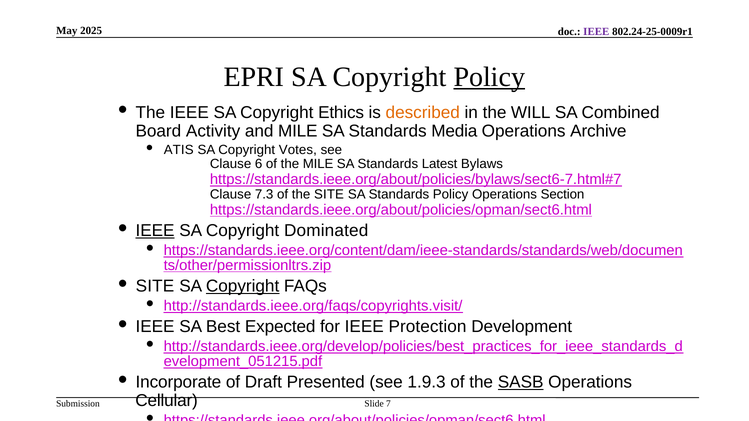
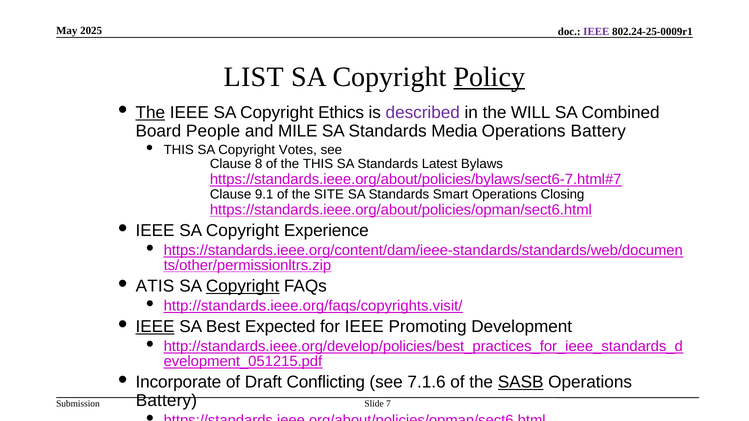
EPRI: EPRI -> LIST
The at (150, 113) underline: none -> present
described colour: orange -> purple
Activity: Activity -> People
Archive at (598, 131): Archive -> Battery
ATIS at (179, 150): ATIS -> THIS
6: 6 -> 8
the MILE: MILE -> THIS
7.3: 7.3 -> 9.1
Standards Policy: Policy -> Smart
Section: Section -> Closing
IEEE at (155, 231) underline: present -> none
Dominated: Dominated -> Experience
SITE at (155, 286): SITE -> ATIS
IEEE at (155, 327) underline: none -> present
Protection: Protection -> Promoting
Presented: Presented -> Conflicting
1.9.3: 1.9.3 -> 7.1.6
Cellular at (167, 401): Cellular -> Battery
